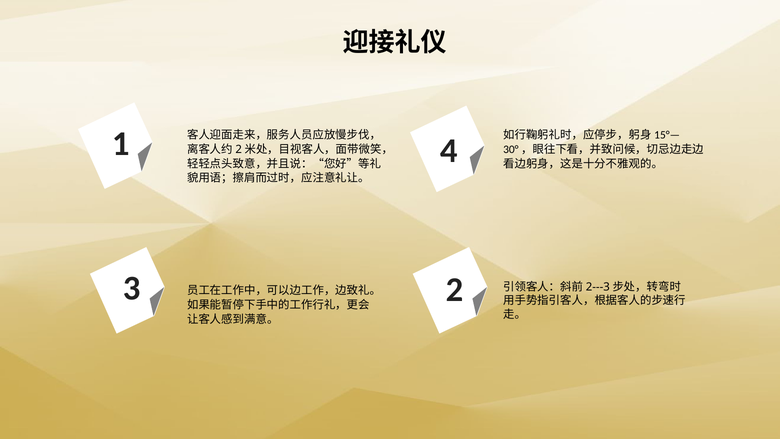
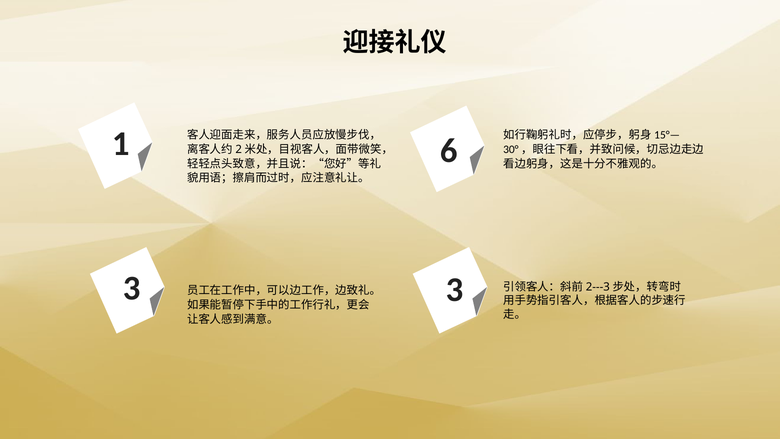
4: 4 -> 6
3 2: 2 -> 3
